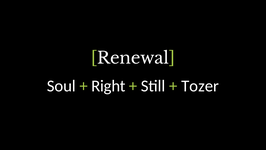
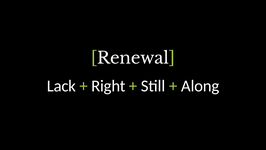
Soul: Soul -> Lack
Tozer: Tozer -> Along
